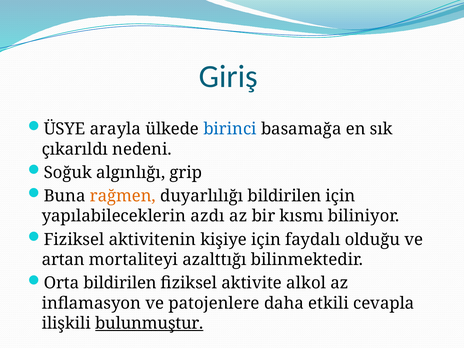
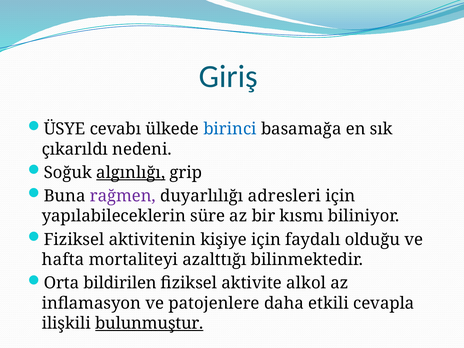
arayla: arayla -> cevabı
algınlığı underline: none -> present
rağmen colour: orange -> purple
duyarlılığı bildirilen: bildirilen -> adresleri
azdı: azdı -> süre
artan: artan -> hafta
